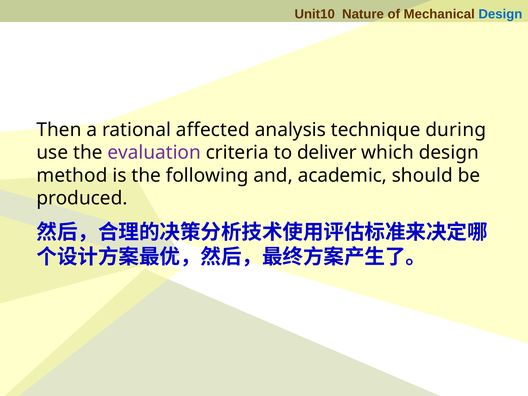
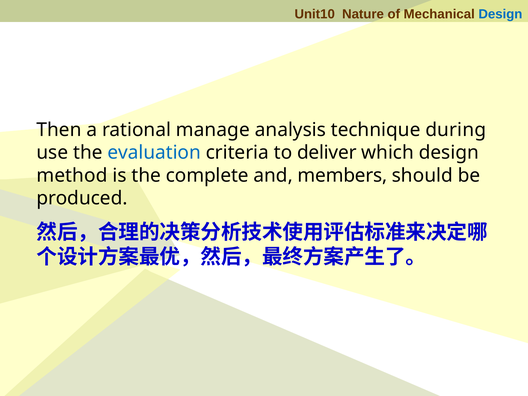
affected: affected -> manage
evaluation colour: purple -> blue
following: following -> complete
academic: academic -> members
